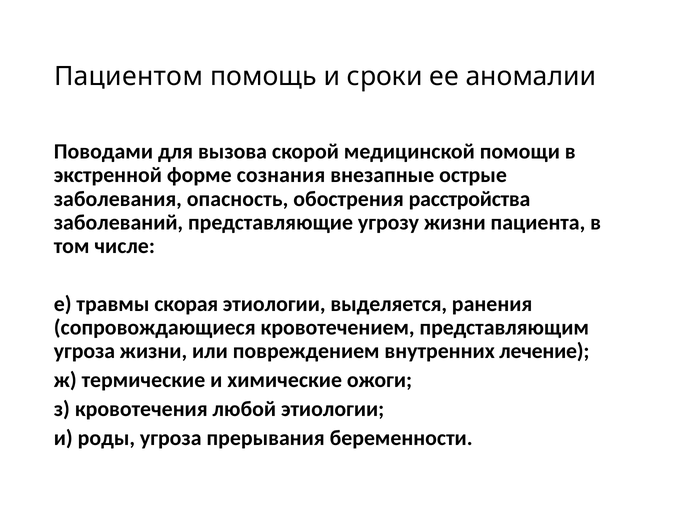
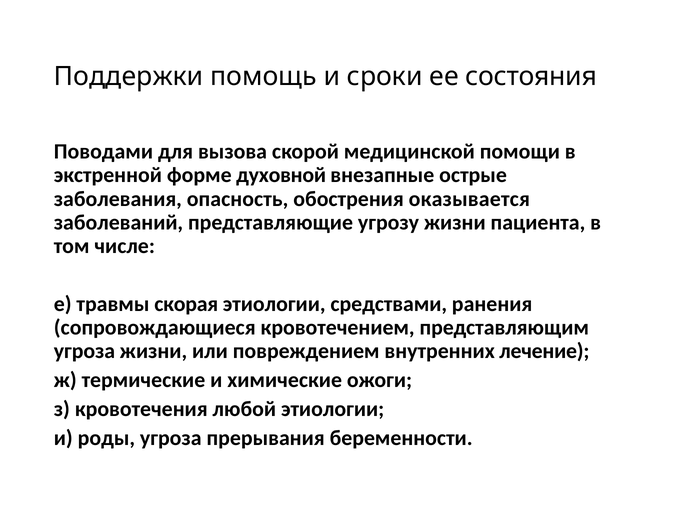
Пациентом: Пациентом -> Поддержки
аномалии: аномалии -> состояния
сознания: сознания -> духовной
расстройства: расстройства -> оказывается
выделяется: выделяется -> средствами
